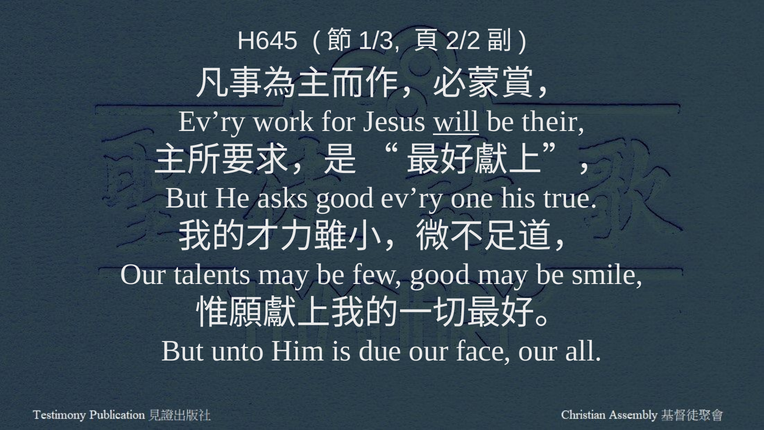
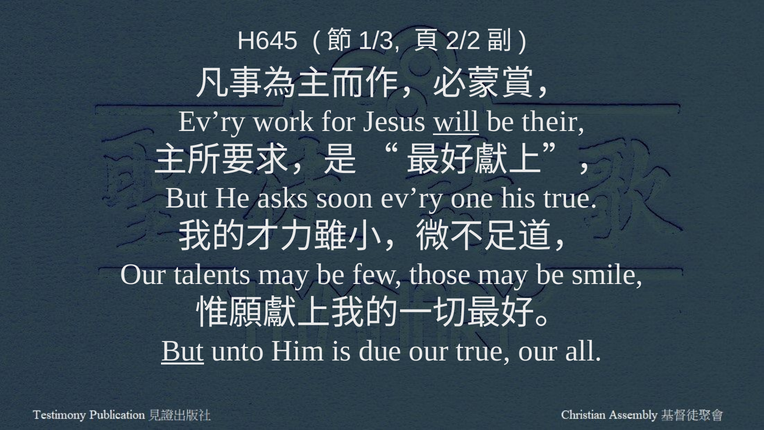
asks good: good -> soon
few good: good -> those
But at (183, 351) underline: none -> present
our face: face -> true
